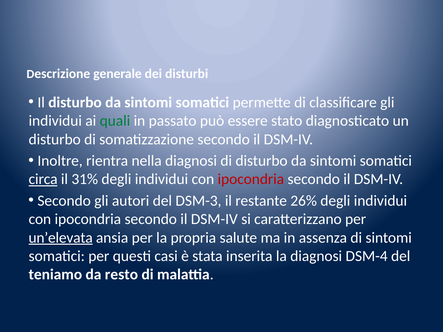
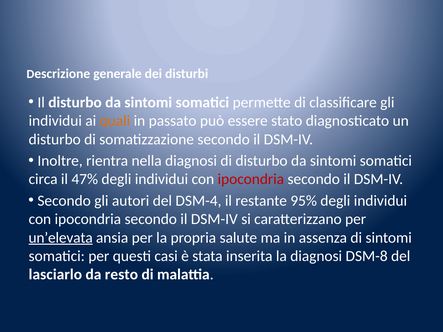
quali colour: green -> orange
circa underline: present -> none
31%: 31% -> 47%
DSM-3: DSM-3 -> DSM-4
26%: 26% -> 95%
DSM-4: DSM-4 -> DSM-8
teniamo: teniamo -> lasciarlo
